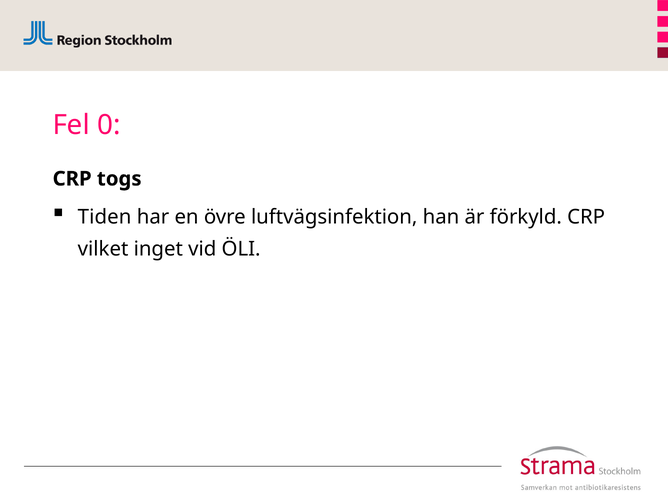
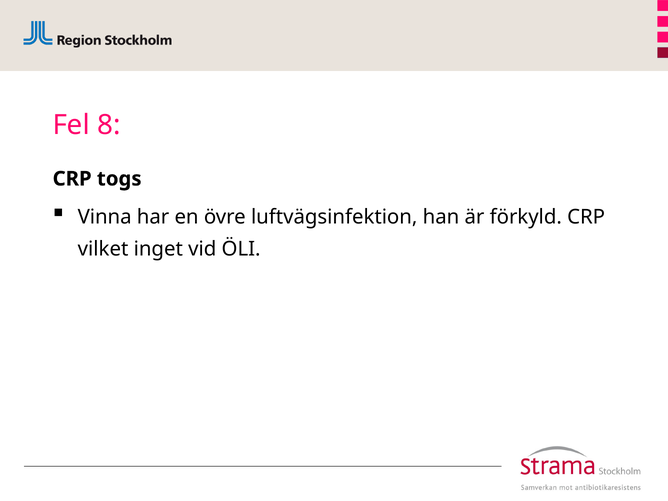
0: 0 -> 8
Tiden: Tiden -> Vinna
